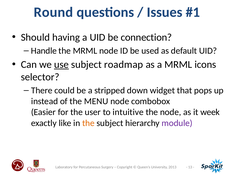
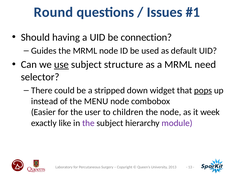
Handle: Handle -> Guides
roadmap: roadmap -> structure
icons: icons -> need
pops underline: none -> present
intuitive: intuitive -> children
the at (88, 123) colour: orange -> purple
